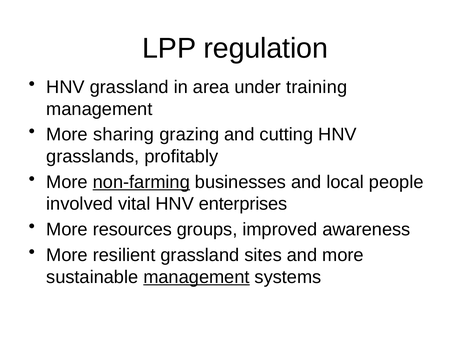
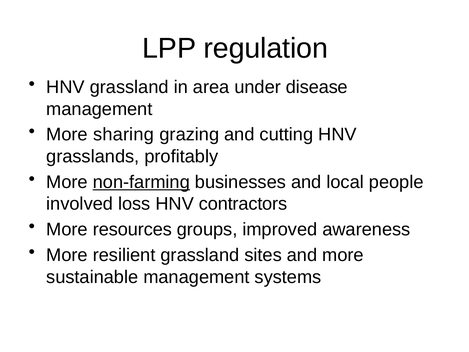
training: training -> disease
vital: vital -> loss
enterprises: enterprises -> contractors
management at (196, 277) underline: present -> none
